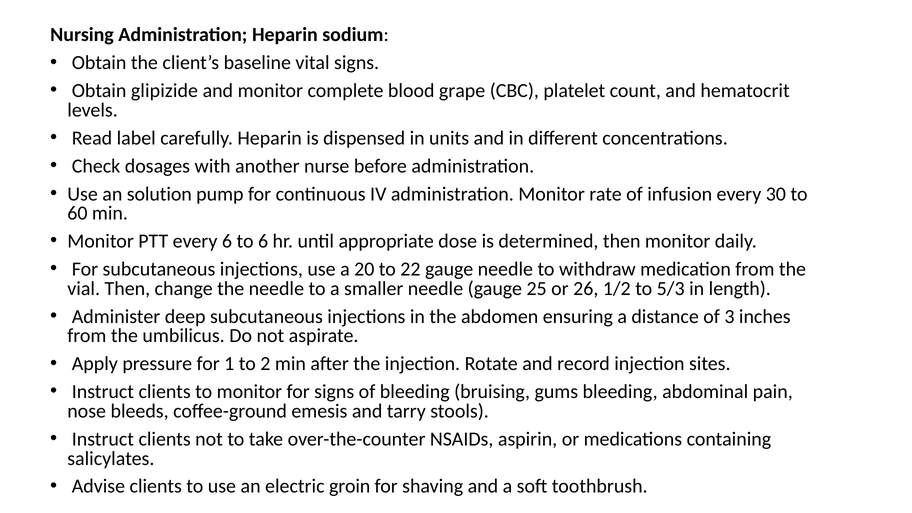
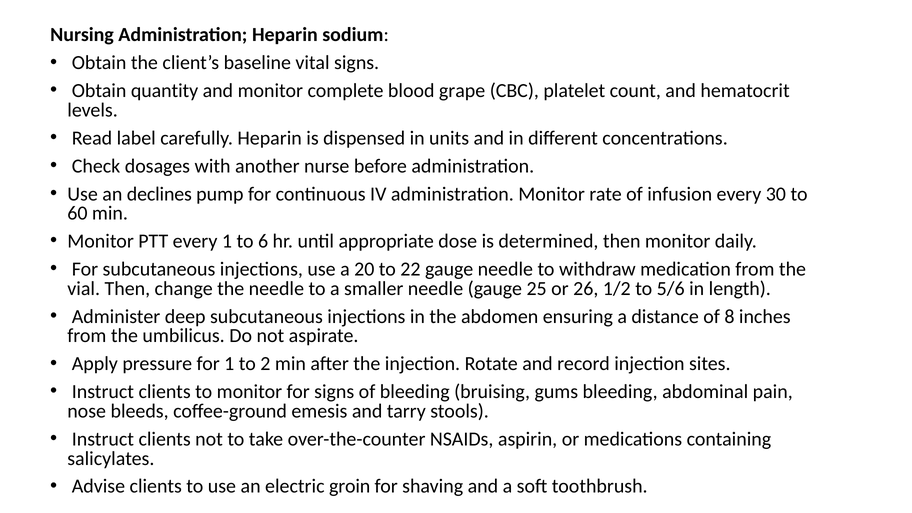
glipizide: glipizide -> quantity
solution: solution -> declines
every 6: 6 -> 1
5/3: 5/3 -> 5/6
3: 3 -> 8
